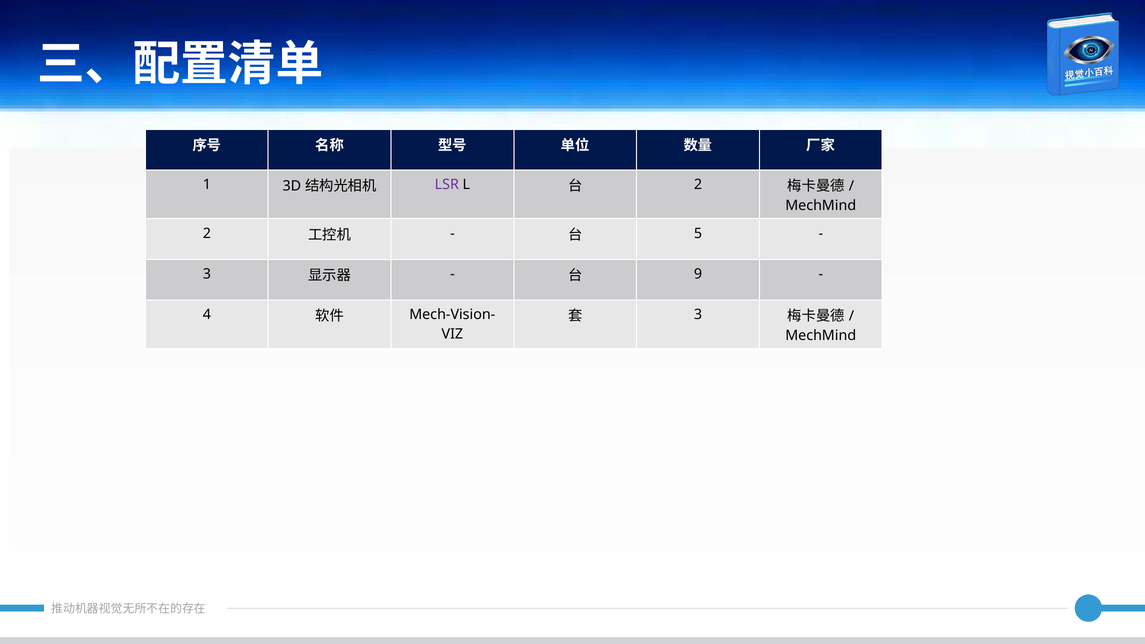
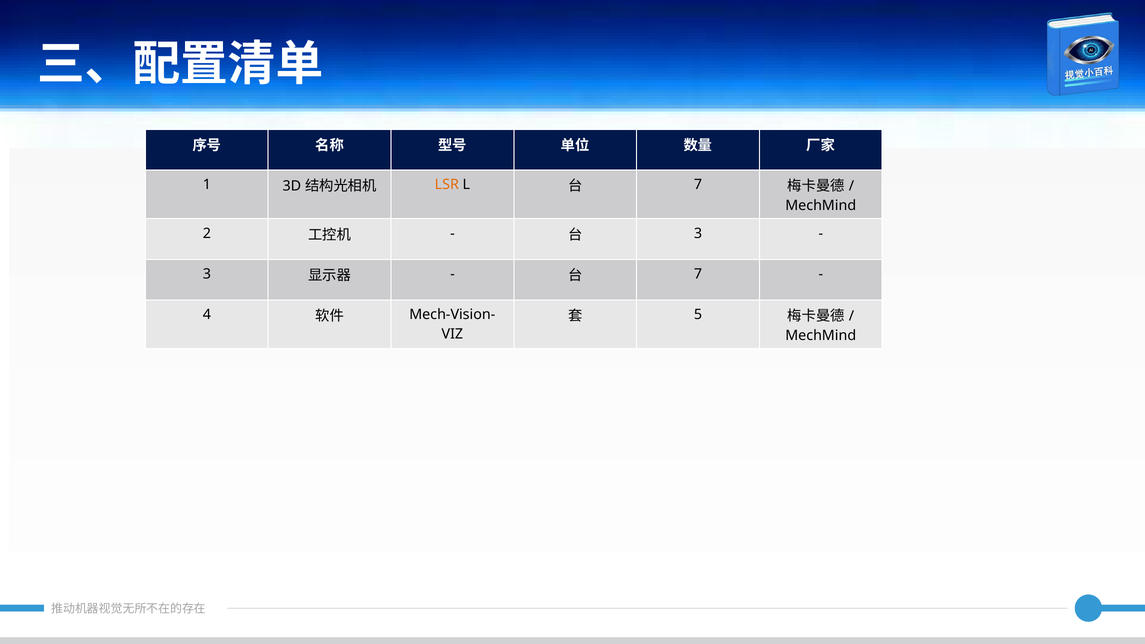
LSR colour: purple -> orange
2 at (698, 185): 2 -> 7
5 at (698, 234): 5 -> 3
9 at (698, 274): 9 -> 7
3 at (698, 315): 3 -> 5
